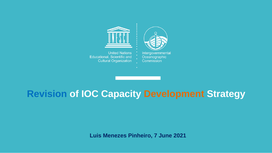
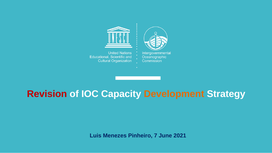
Revision colour: blue -> red
